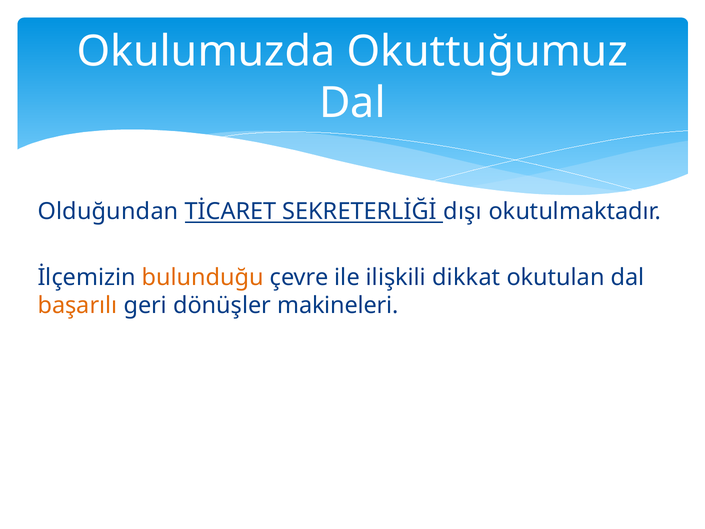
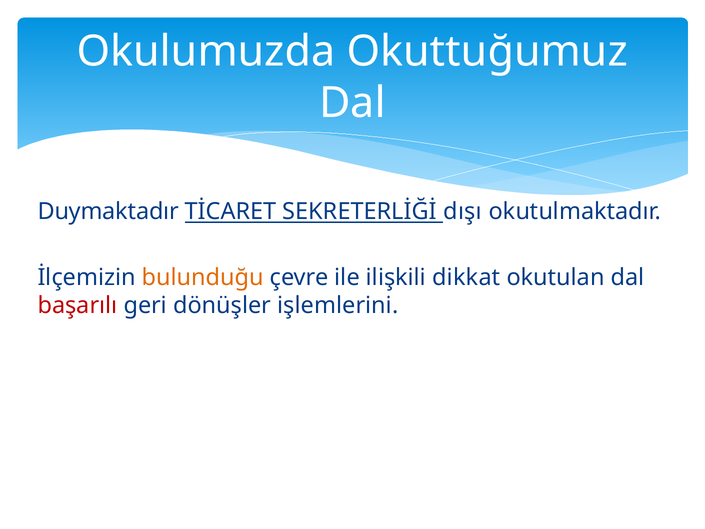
Olduğundan: Olduğundan -> Duymaktadır
başarılı colour: orange -> red
makineleri: makineleri -> işlemlerini
